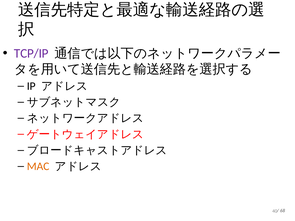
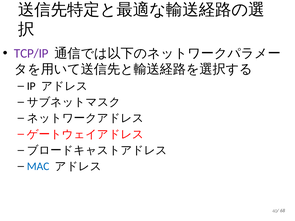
MAC colour: orange -> blue
